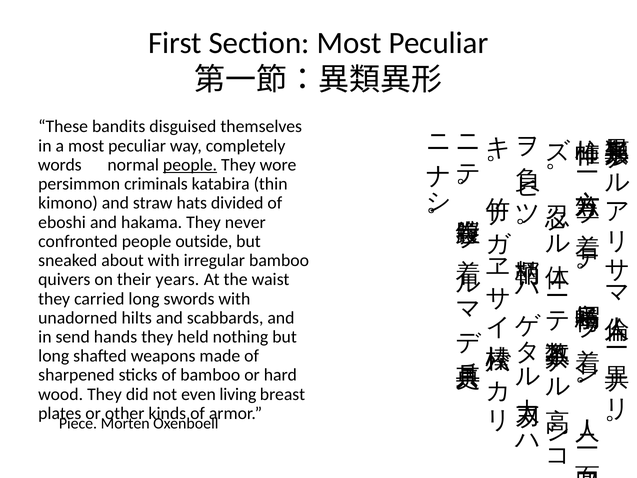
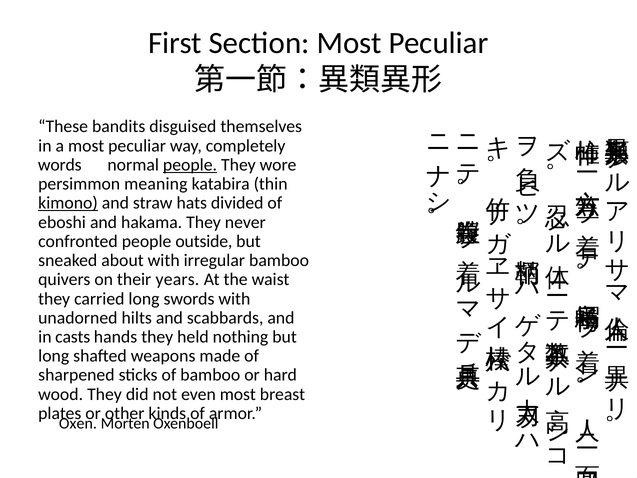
criminals: criminals -> meaning
kimono underline: none -> present
send: send -> casts
even living: living -> most
Piece: Piece -> Oxen
